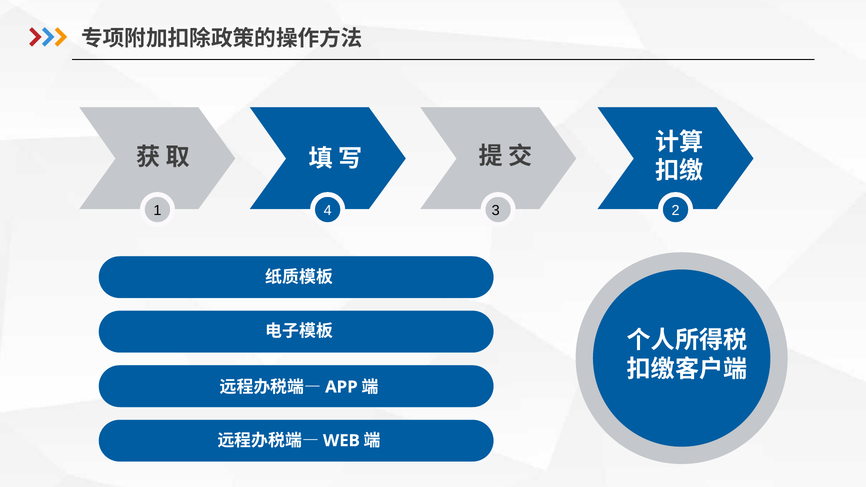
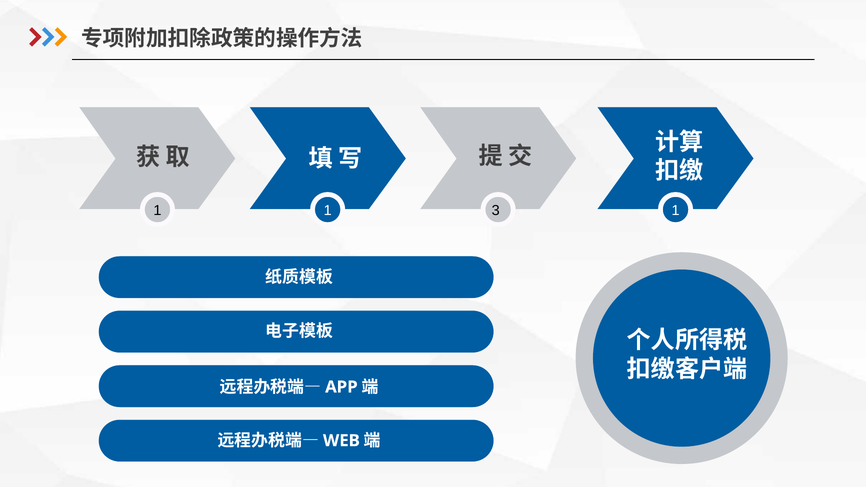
1 4: 4 -> 1
3 2: 2 -> 1
